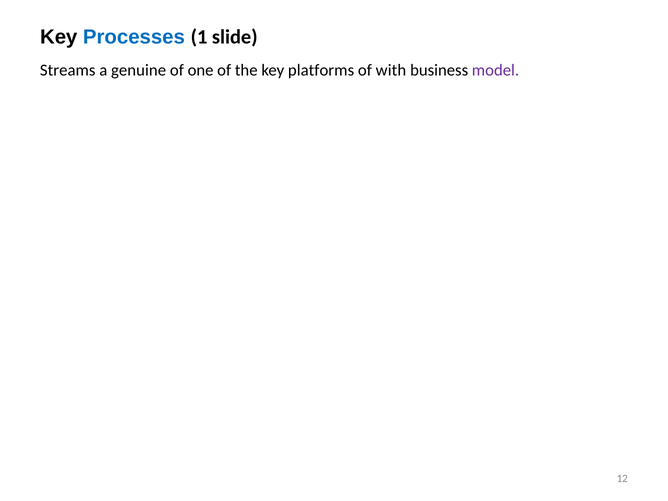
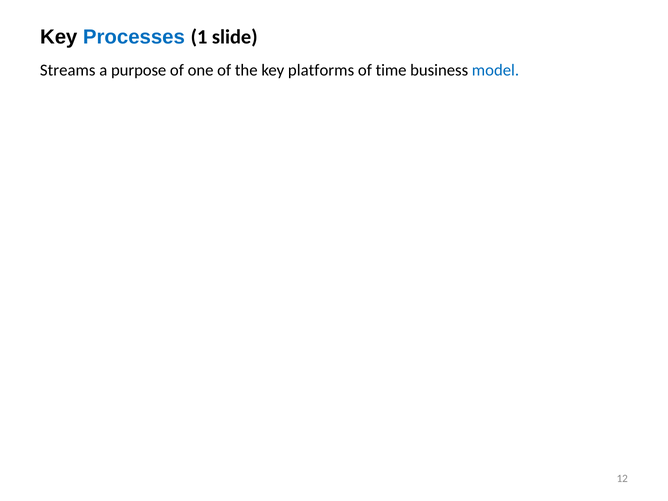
genuine: genuine -> purpose
with: with -> time
model colour: purple -> blue
